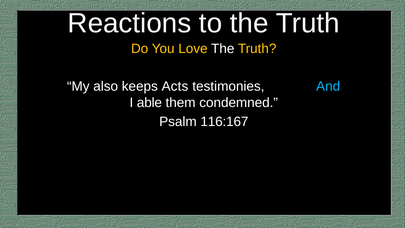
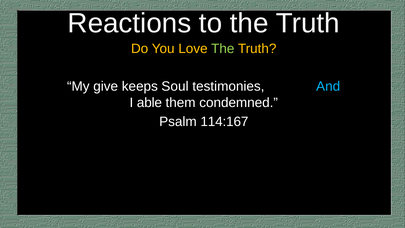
The at (223, 49) colour: white -> light green
also: also -> give
Acts: Acts -> Soul
116:167: 116:167 -> 114:167
